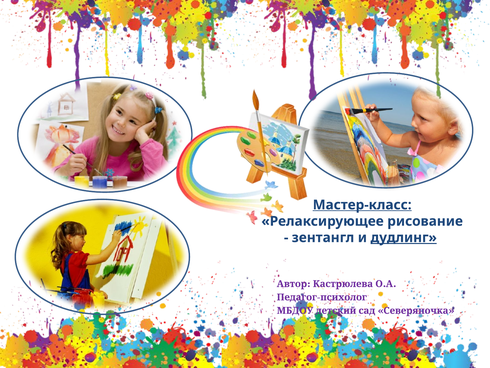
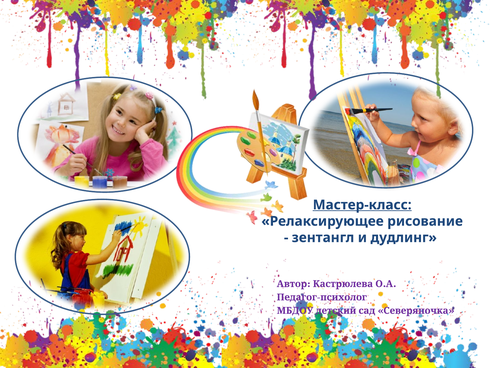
дудлинг underline: present -> none
